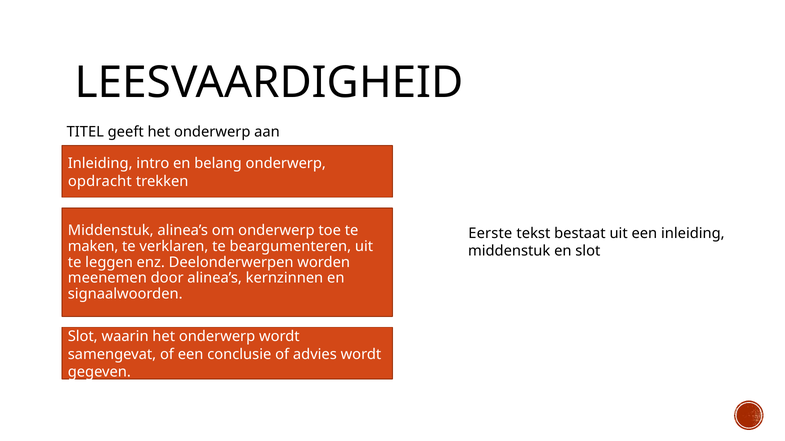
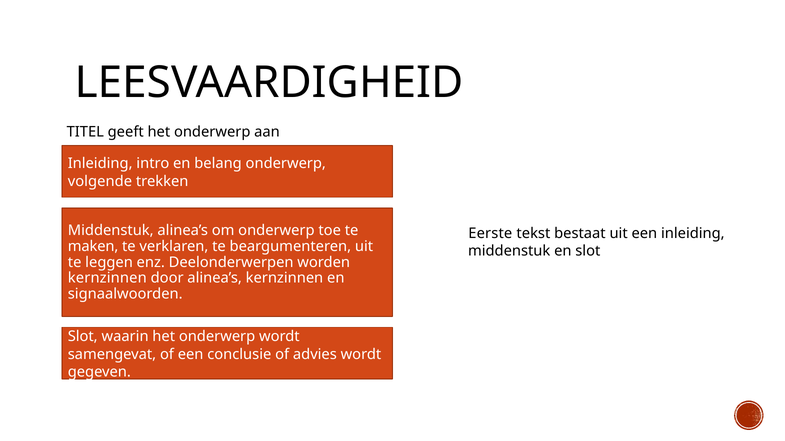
opdracht: opdracht -> volgende
meenemen at (107, 278): meenemen -> kernzinnen
